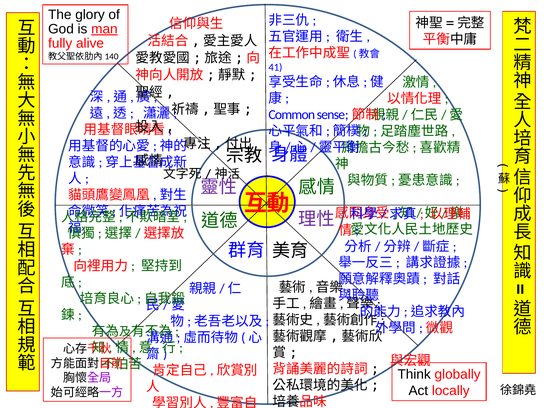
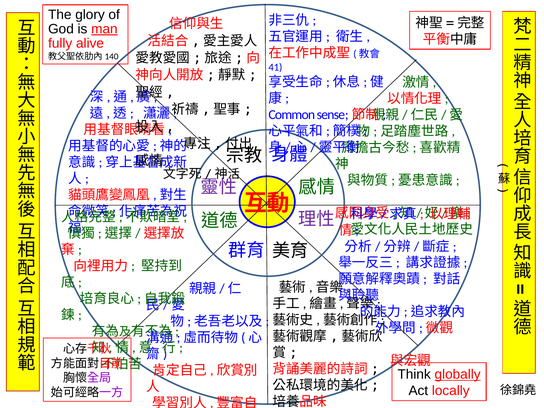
globally underline: none -> present
